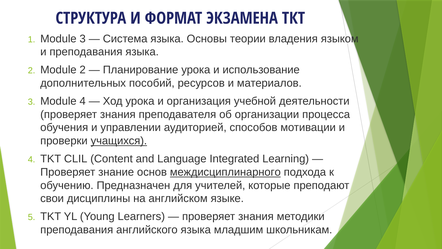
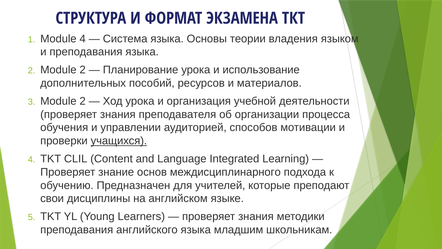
Module 3: 3 -> 4
3 Module 4: 4 -> 2
междисциплинарного underline: present -> none
